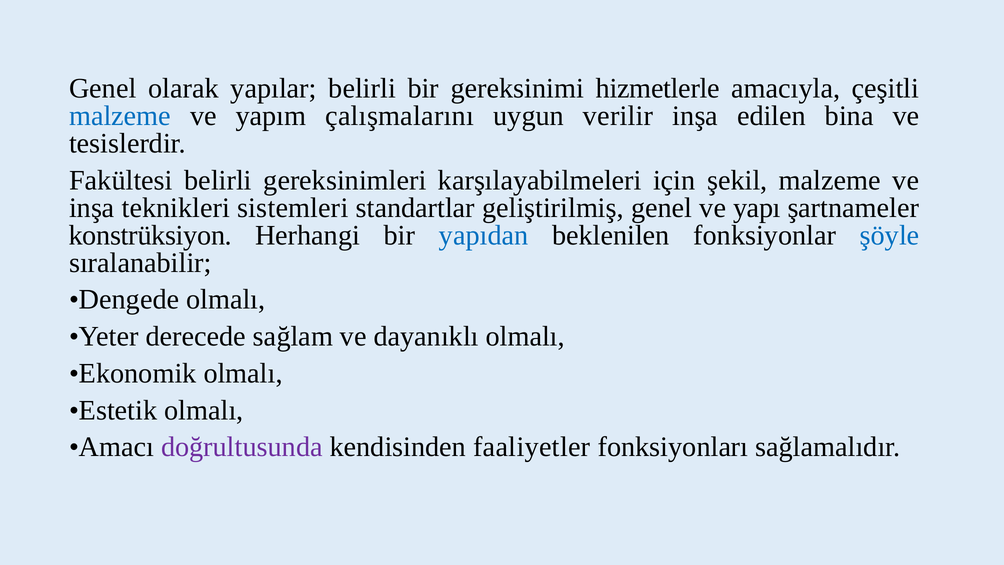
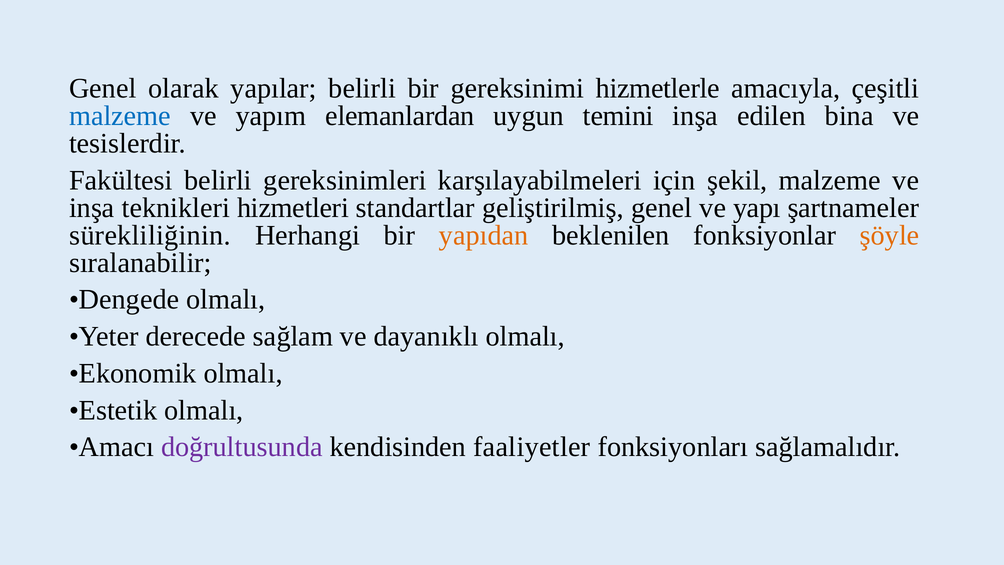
çalışmalarını: çalışmalarını -> elemanlardan
verilir: verilir -> temini
sistemleri: sistemleri -> hizmetleri
konstrüksiyon: konstrüksiyon -> sürekliliğinin
yapıdan colour: blue -> orange
şöyle colour: blue -> orange
